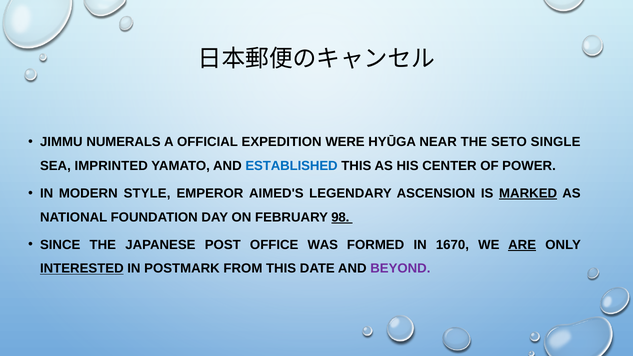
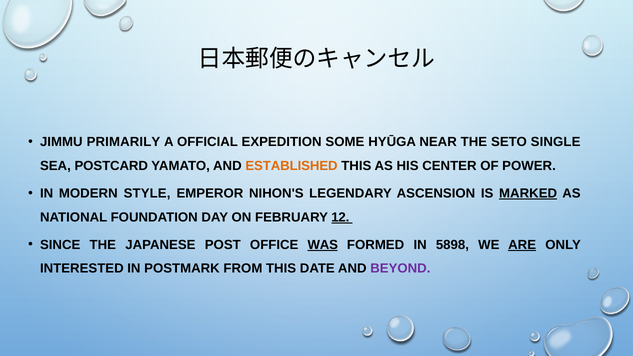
NUMERALS: NUMERALS -> PRIMARILY
WERE: WERE -> SOME
IMPRINTED: IMPRINTED -> POSTCARD
ESTABLISHED colour: blue -> orange
AIMED'S: AIMED'S -> NIHON'S
98: 98 -> 12
WAS underline: none -> present
1670: 1670 -> 5898
INTERESTED underline: present -> none
